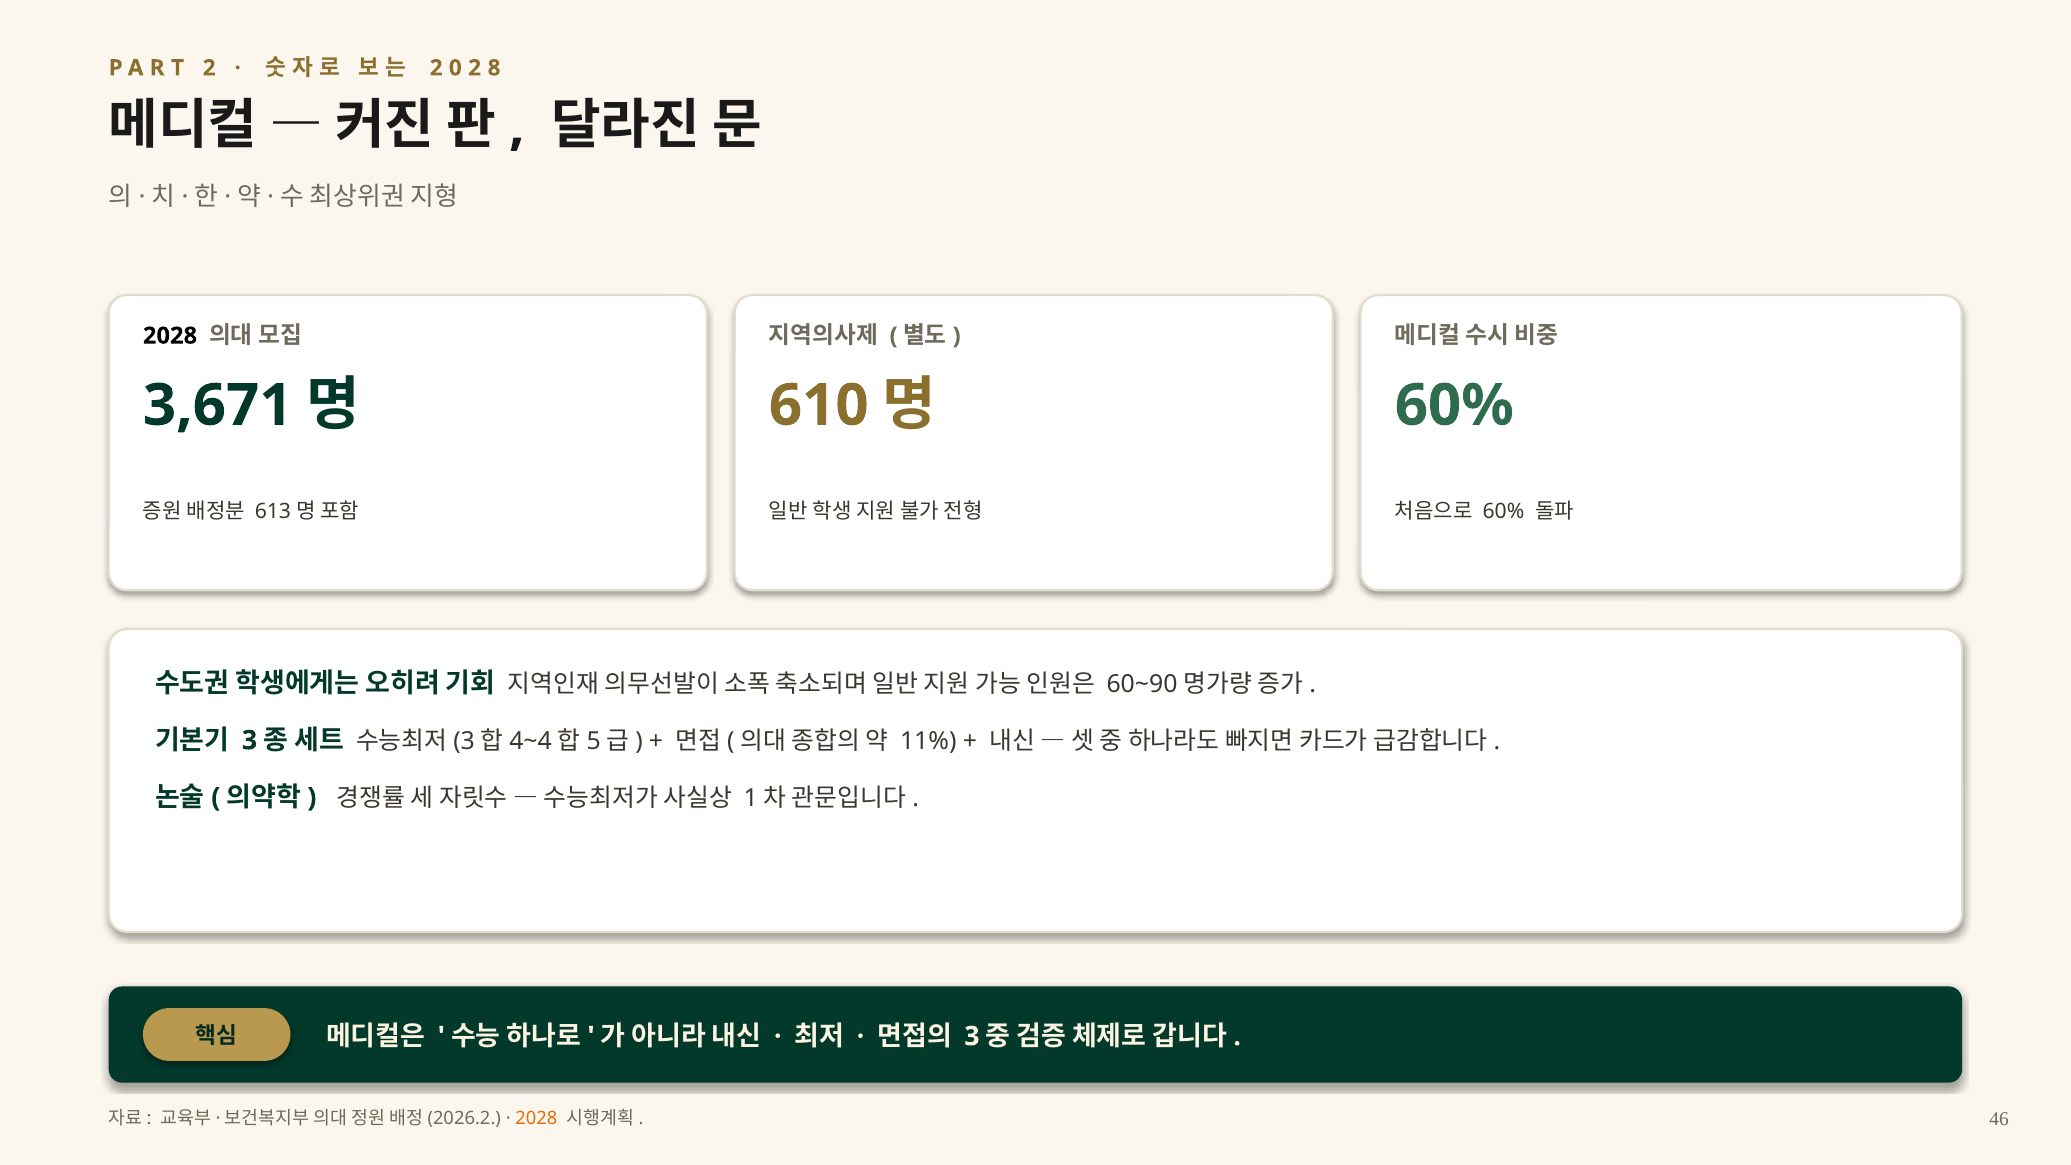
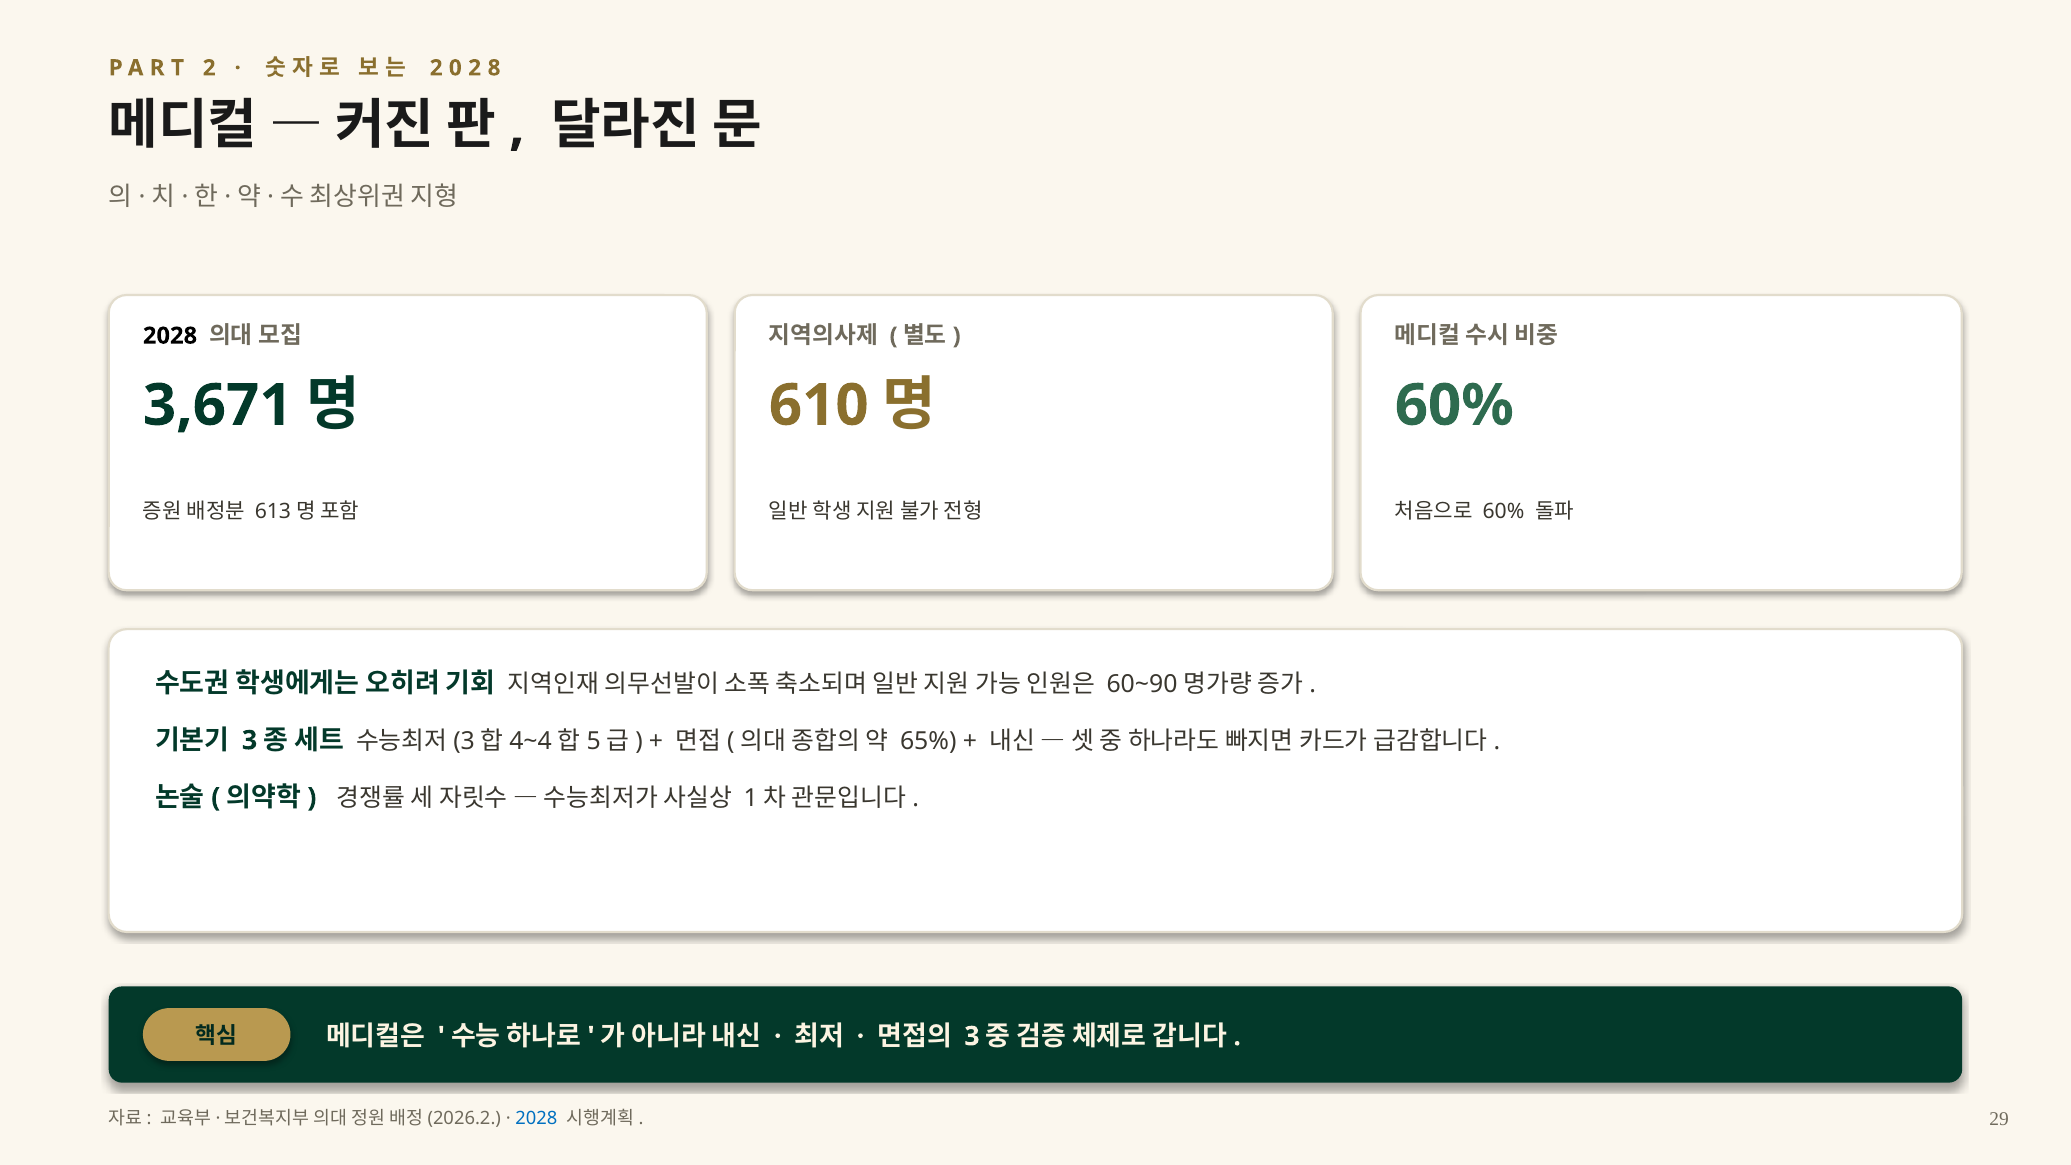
11%: 11% -> 65%
2028 at (536, 1118) colour: orange -> blue
46: 46 -> 29
